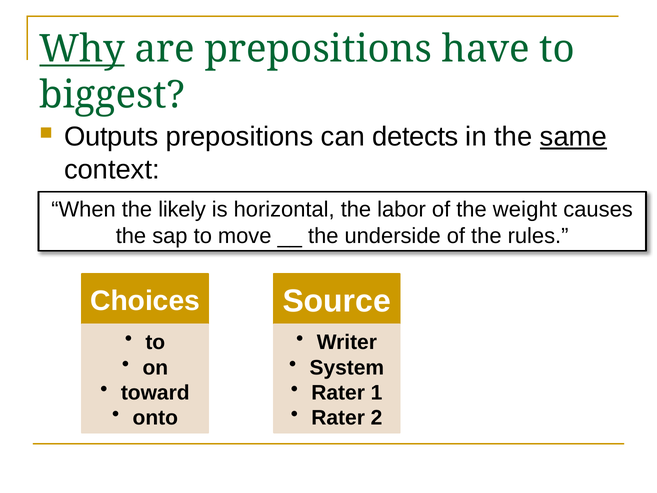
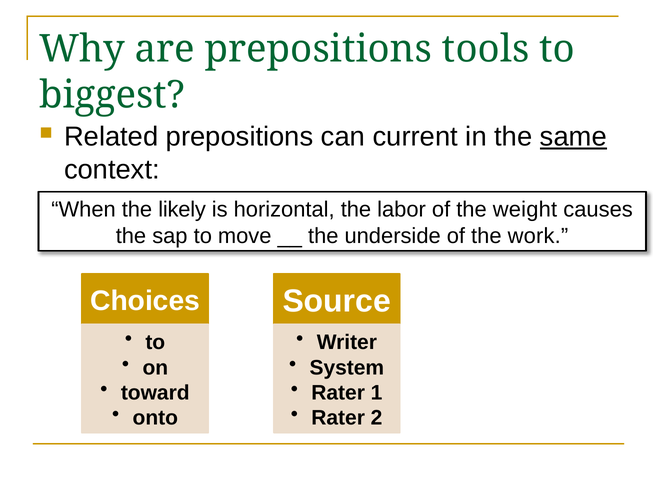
Why underline: present -> none
have: have -> tools
Outputs: Outputs -> Related
detects: detects -> current
rules: rules -> work
